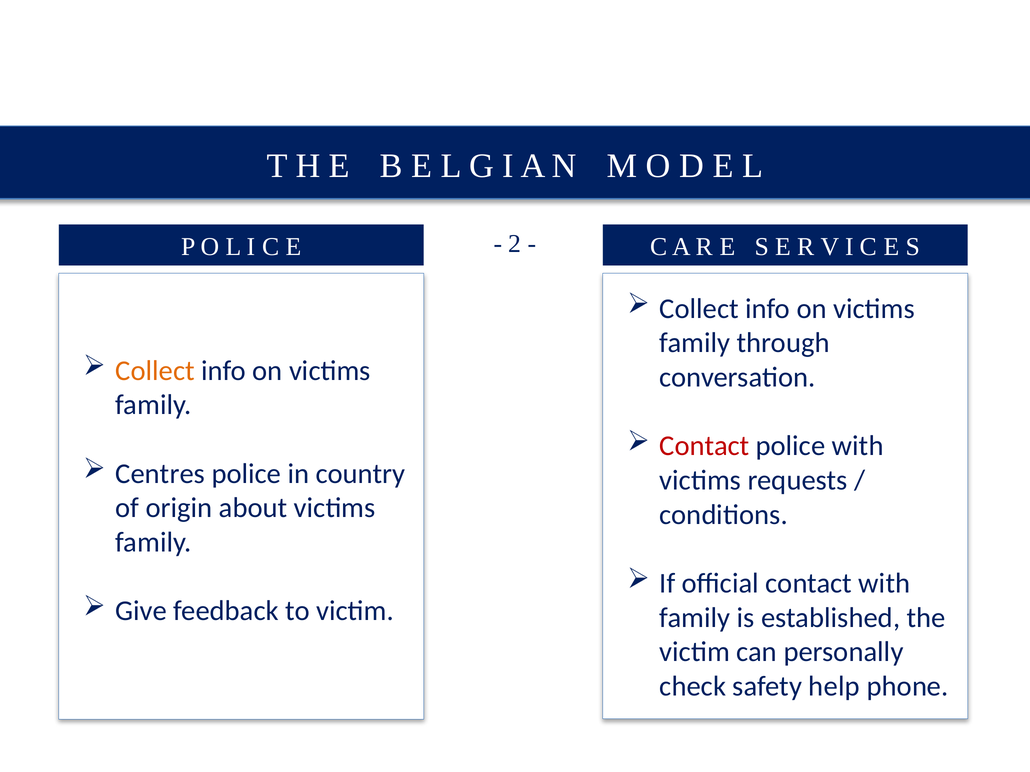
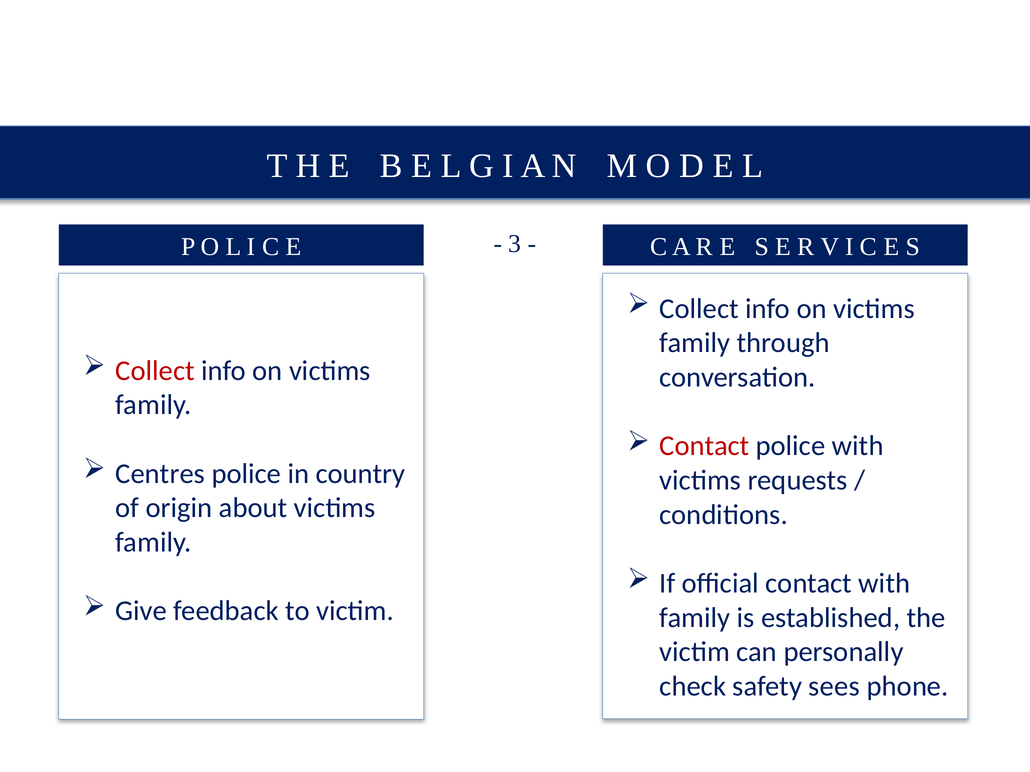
2: 2 -> 3
Collect at (155, 371) colour: orange -> red
help: help -> sees
